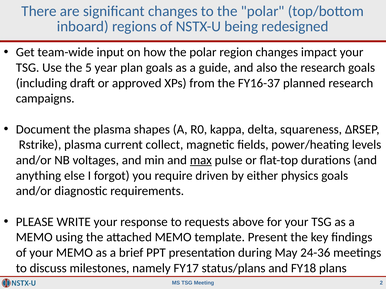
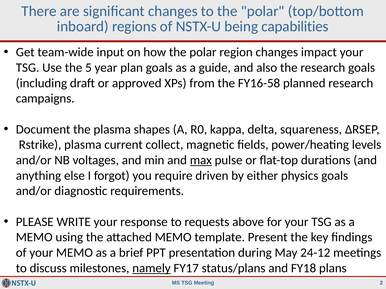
redesigned: redesigned -> capabilities
FY16-37: FY16-37 -> FY16-58
24-36: 24-36 -> 24-12
namely underline: none -> present
